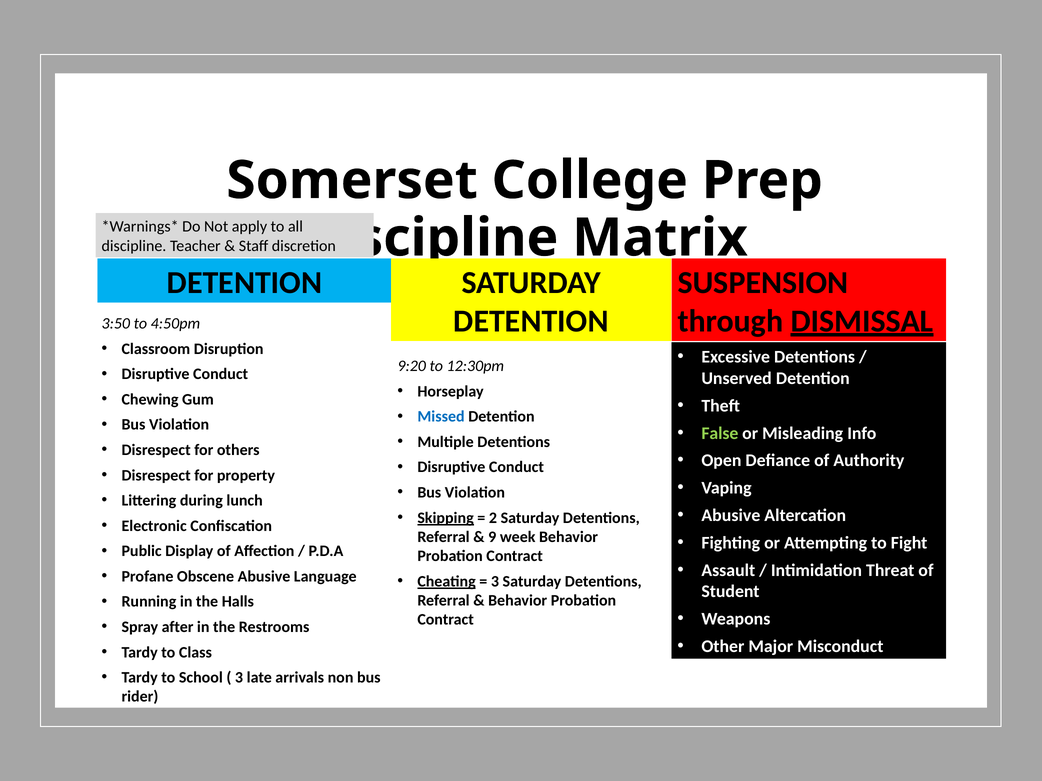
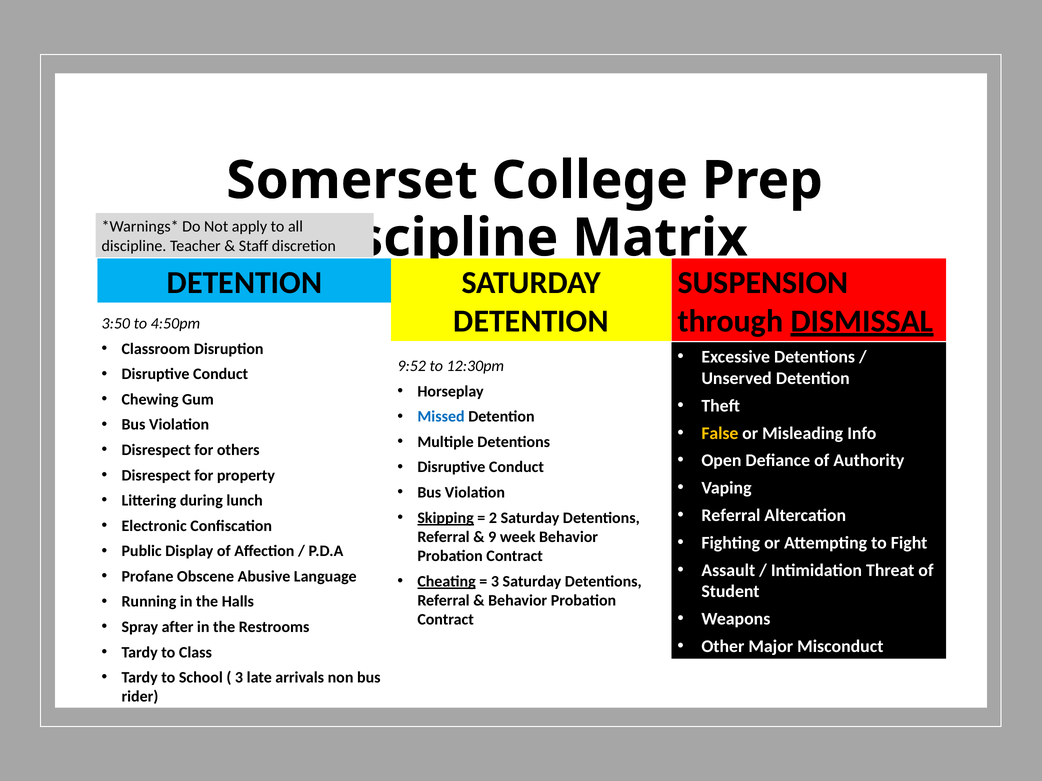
9:20: 9:20 -> 9:52
False colour: light green -> yellow
Abusive at (731, 516): Abusive -> Referral
